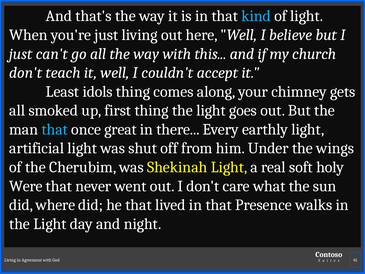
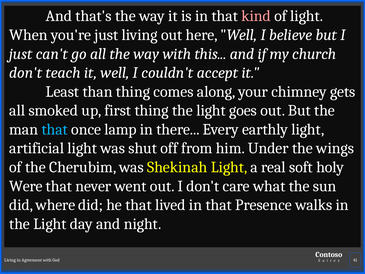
kind colour: light blue -> pink
idols: idols -> than
great: great -> lamp
